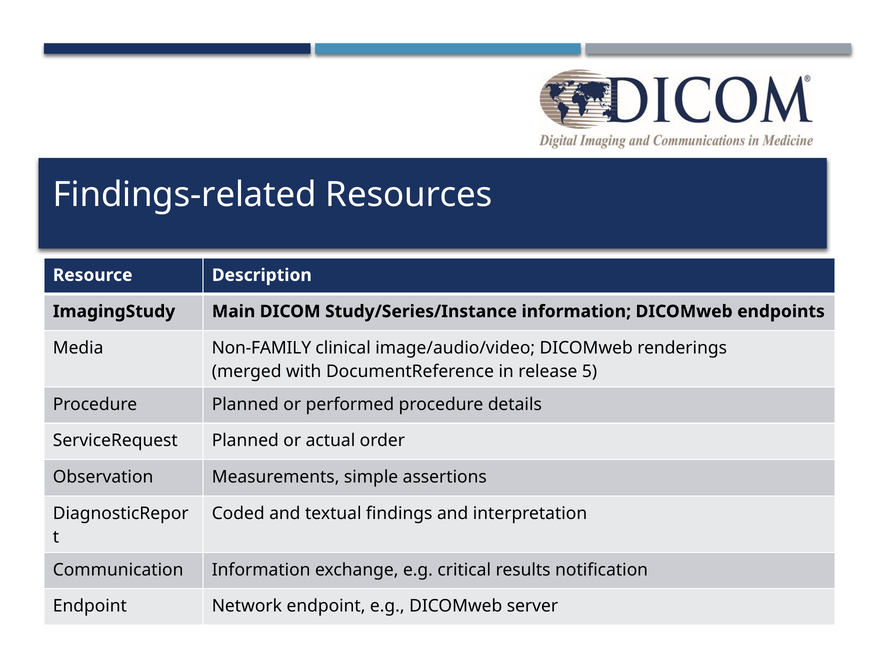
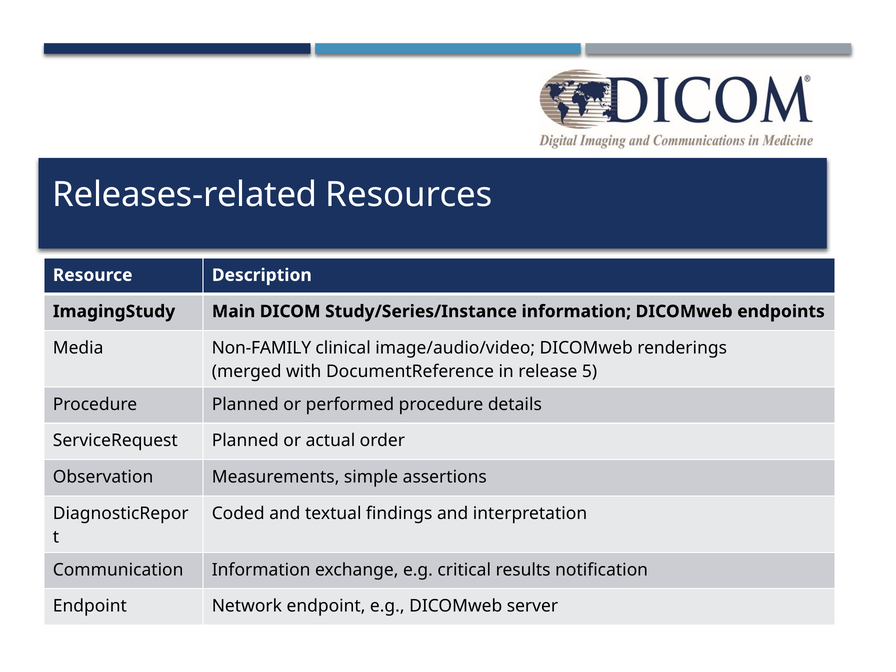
Findings-related: Findings-related -> Releases-related
